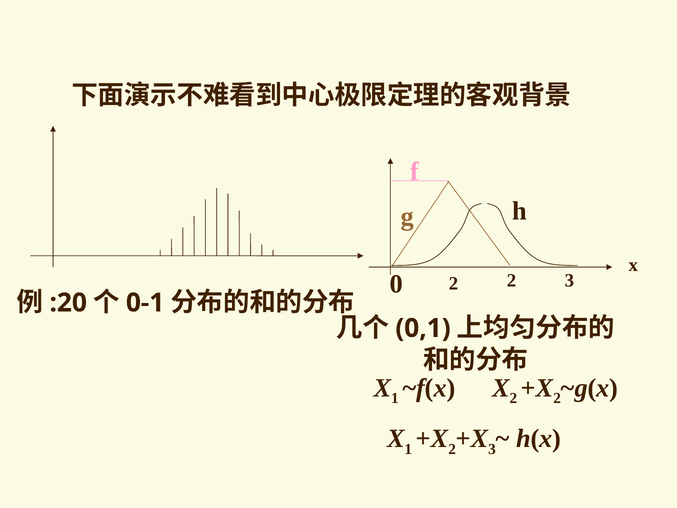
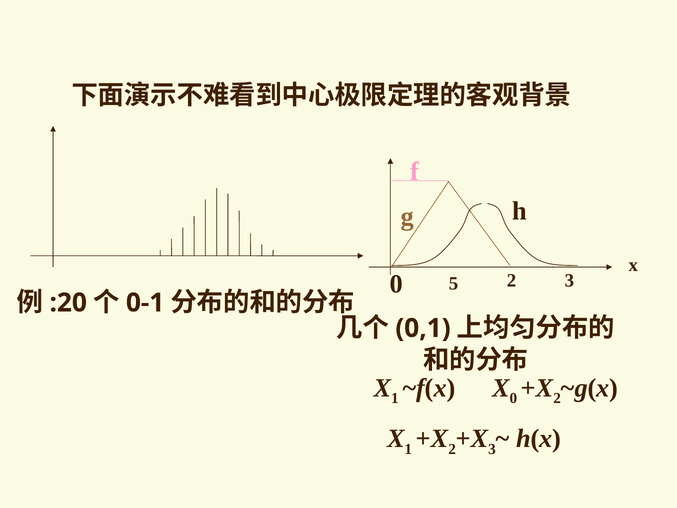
0 2: 2 -> 5
X 2: 2 -> 0
